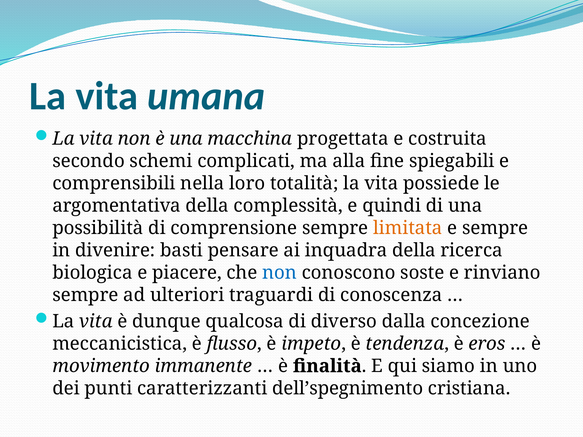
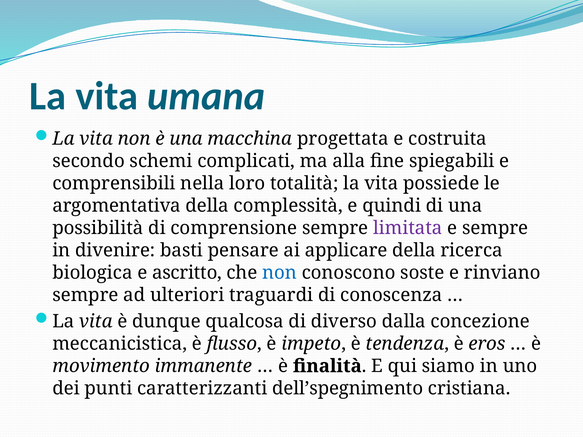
limitata colour: orange -> purple
inquadra: inquadra -> applicare
piacere: piacere -> ascritto
